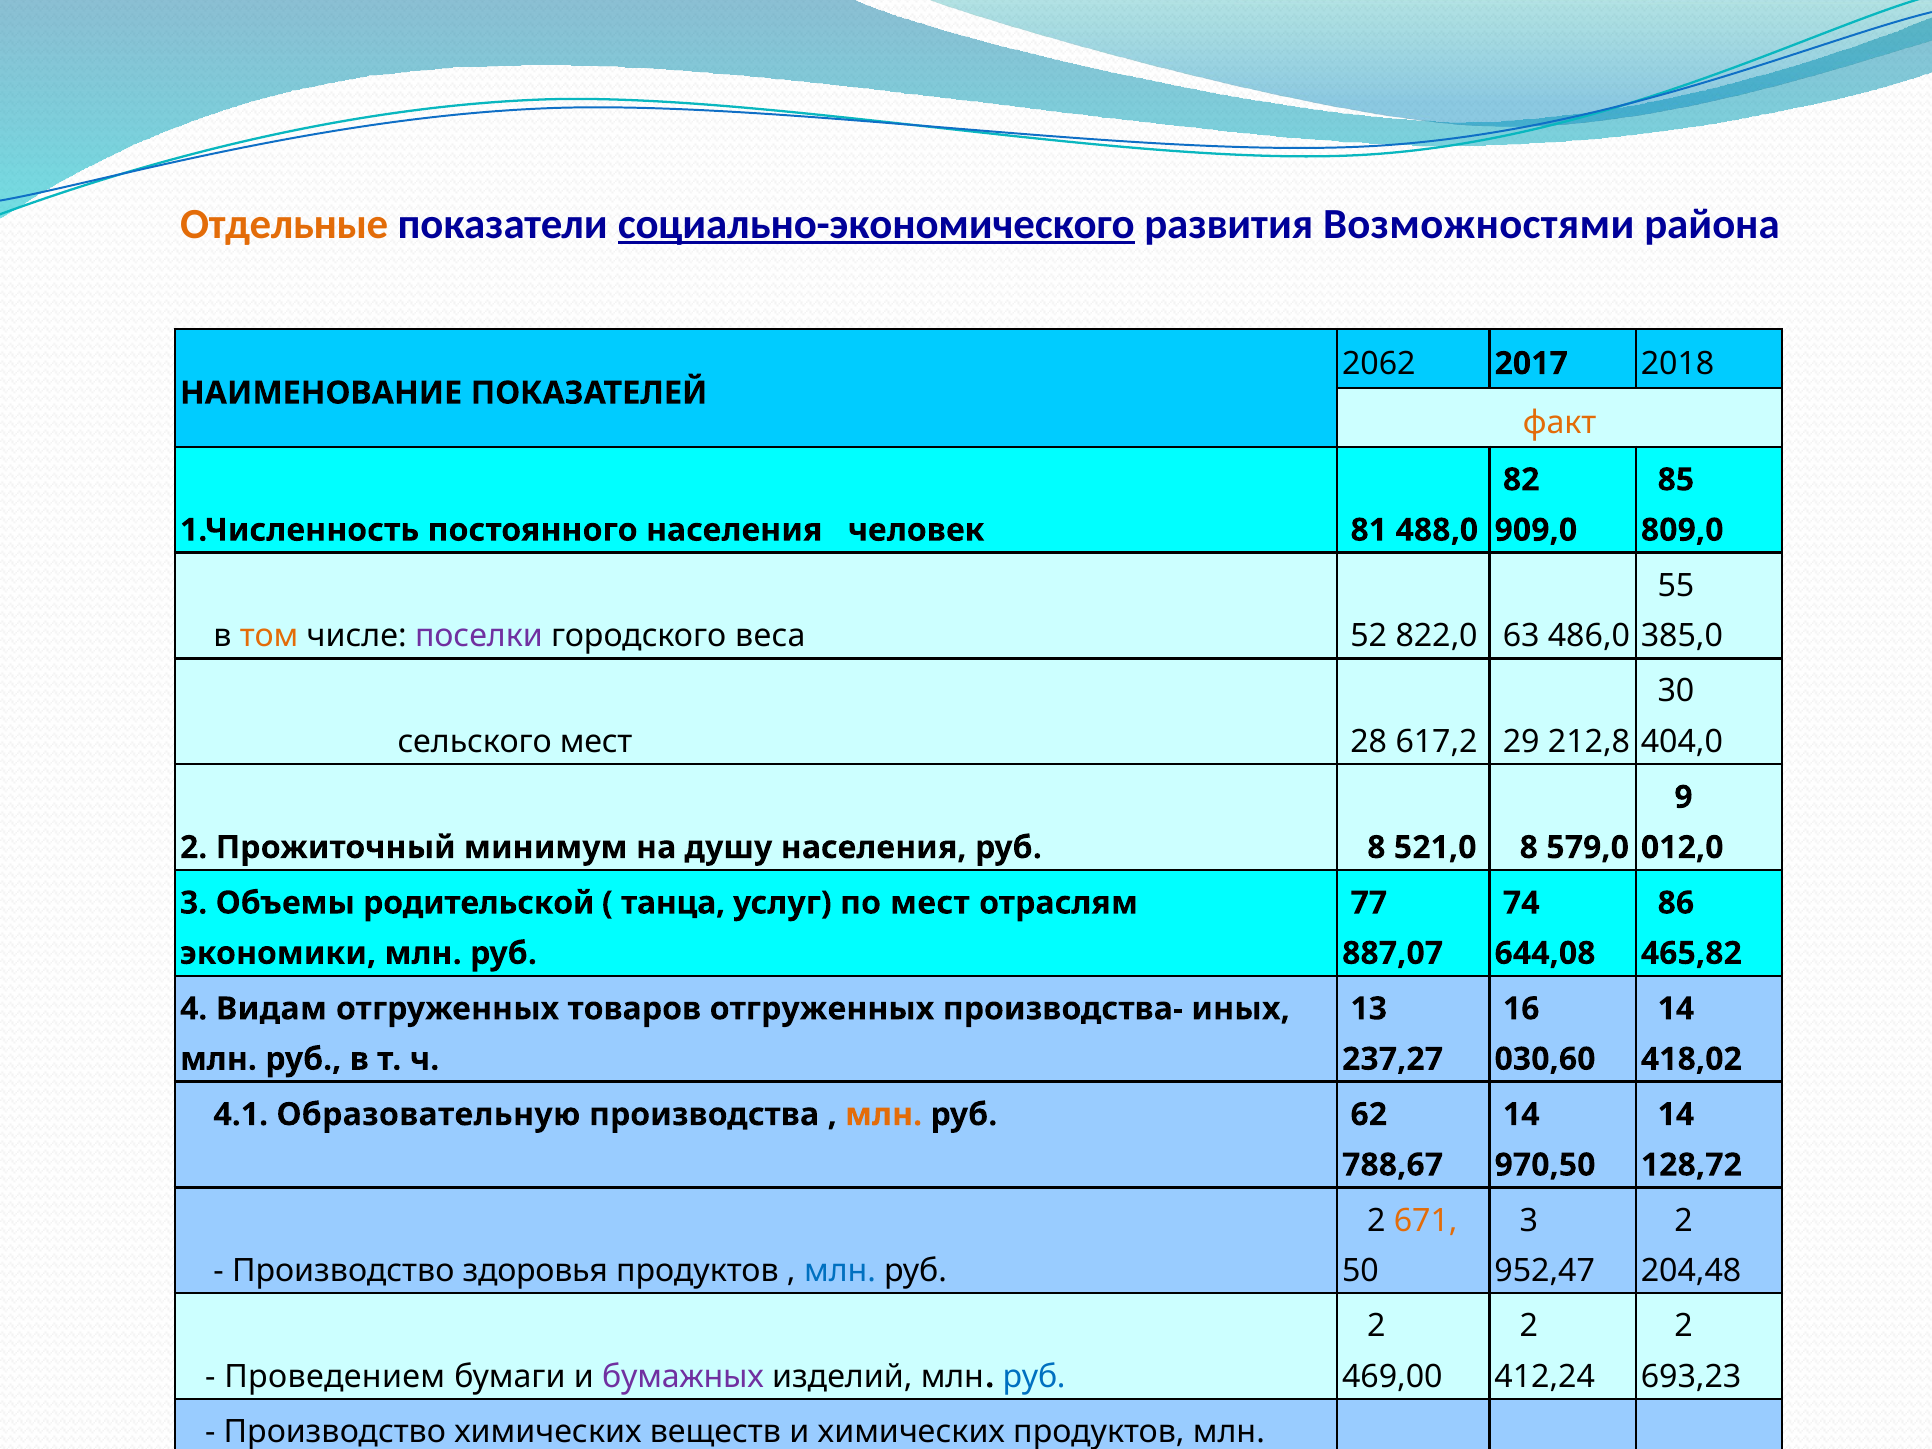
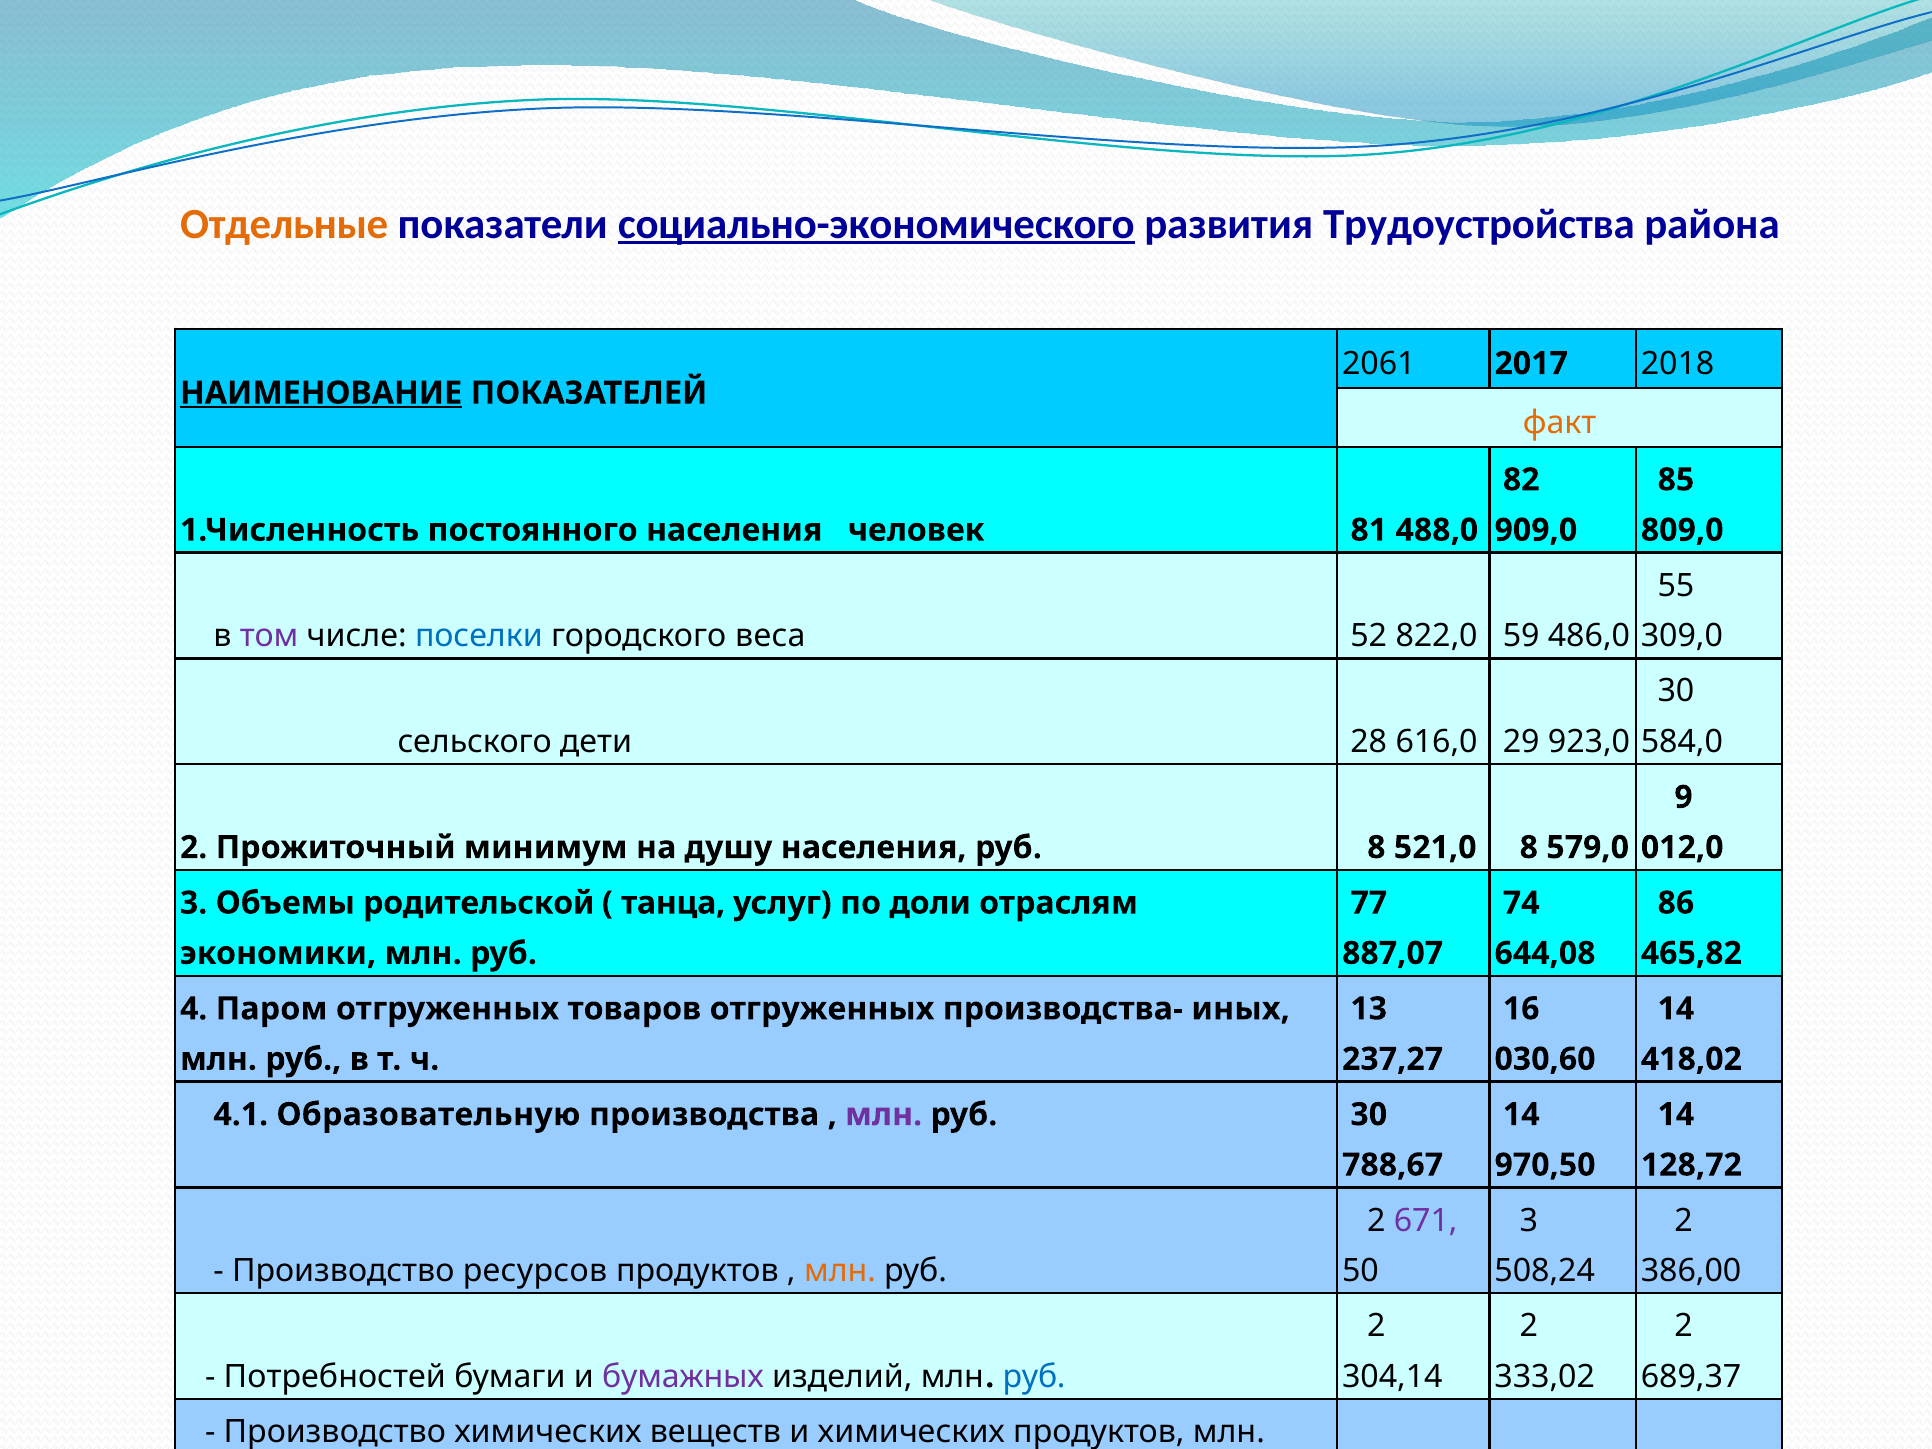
Возможностями: Возможностями -> Трудоустройства
2062: 2062 -> 2061
НАИМЕНОВАНИЕ underline: none -> present
том colour: orange -> purple
поселки colour: purple -> blue
63: 63 -> 59
385,0: 385,0 -> 309,0
сельского мест: мест -> дети
617,2: 617,2 -> 616,0
212,8: 212,8 -> 923,0
404,0: 404,0 -> 584,0
по мест: мест -> доли
4 Видам: Видам -> Паром
млн at (884, 1115) colour: orange -> purple
руб 62: 62 -> 30
671 colour: orange -> purple
здоровья: здоровья -> ресурсов
млн at (840, 1271) colour: blue -> orange
952,47: 952,47 -> 508,24
204,48: 204,48 -> 386,00
Проведением: Проведением -> Потребностей
469,00: 469,00 -> 304,14
412,24: 412,24 -> 333,02
693,23: 693,23 -> 689,37
